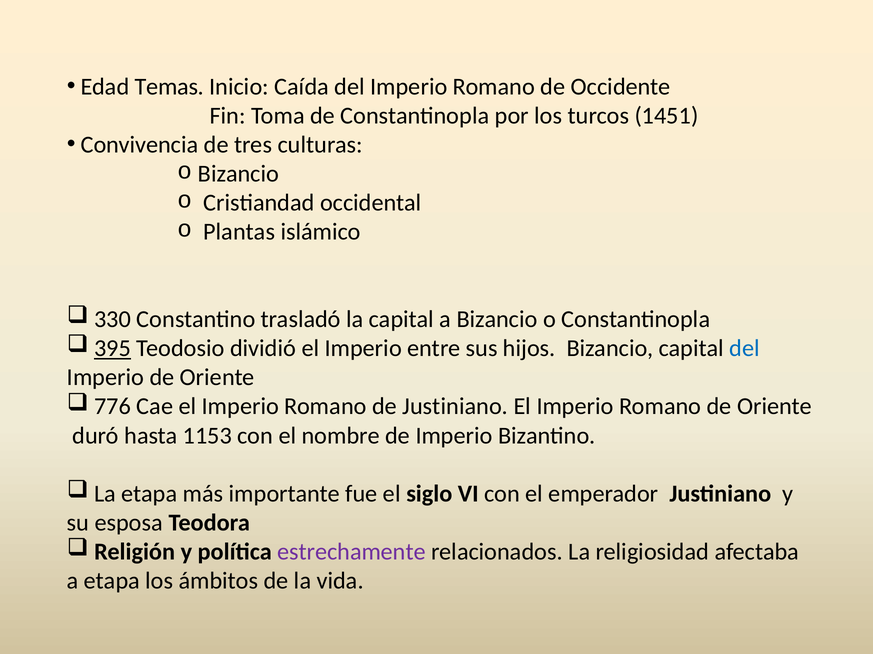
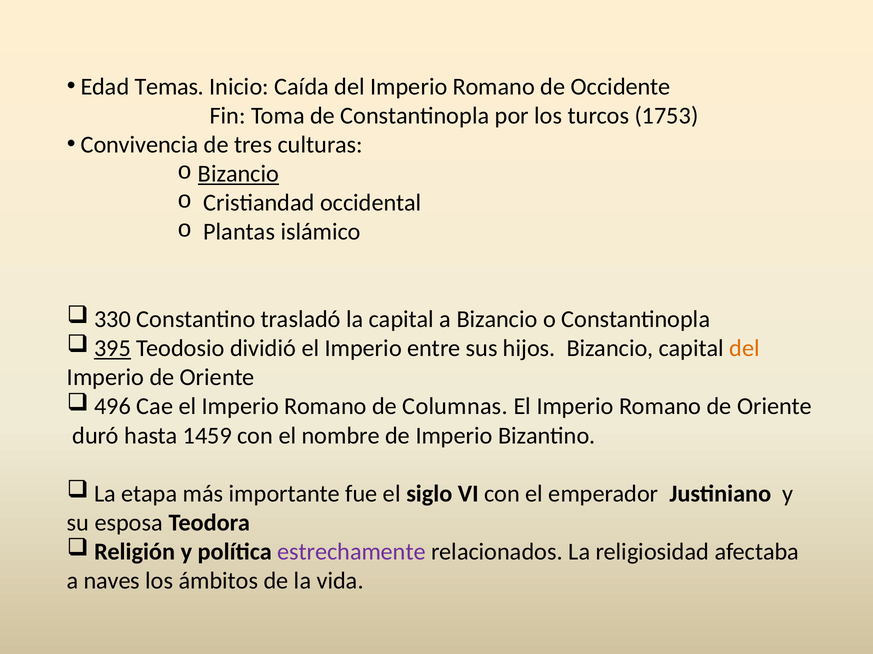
1451: 1451 -> 1753
Bizancio at (238, 174) underline: none -> present
del at (744, 349) colour: blue -> orange
776: 776 -> 496
de Justiniano: Justiniano -> Columnas
1153: 1153 -> 1459
a etapa: etapa -> naves
